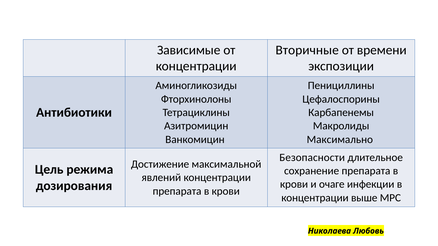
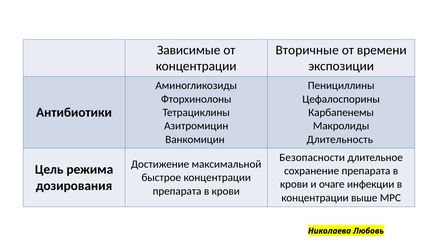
Максимально: Максимально -> Длительность
явлений: явлений -> быстрое
